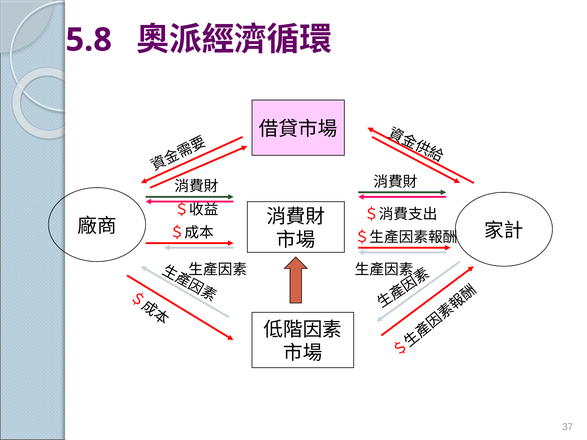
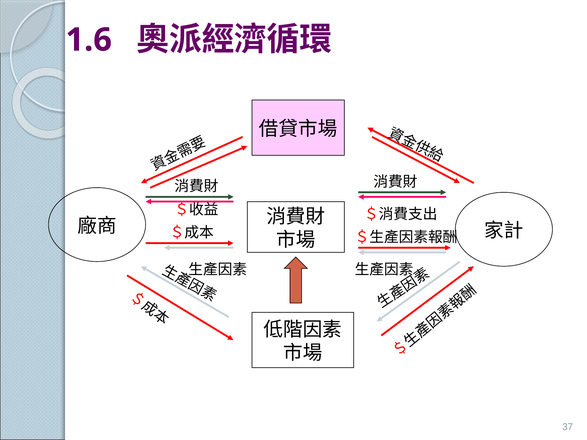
5.8: 5.8 -> 1.6
